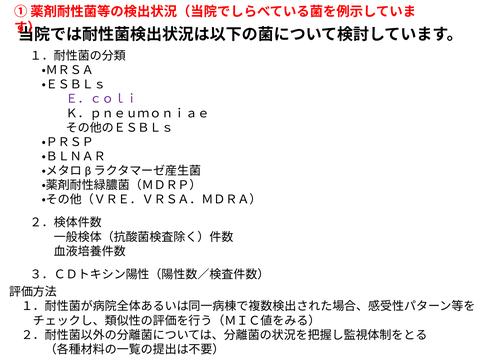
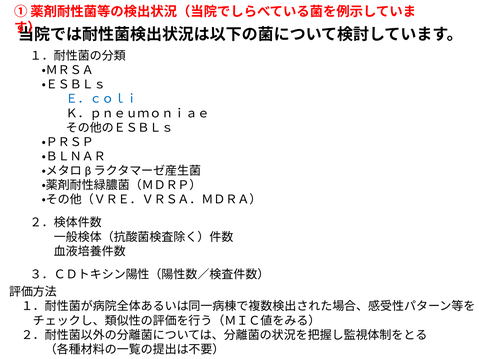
Ｅ．ｃｏｌｉ colour: purple -> blue
